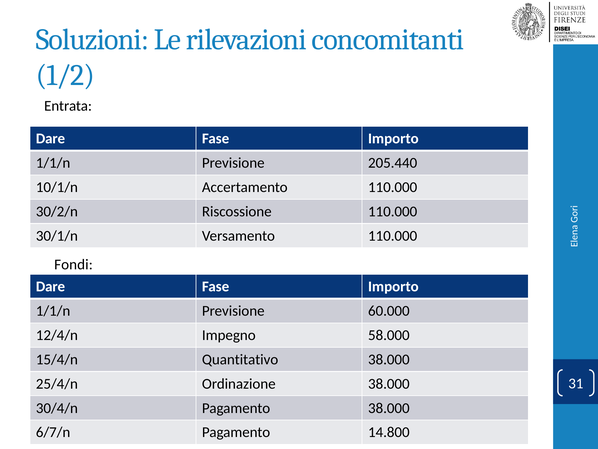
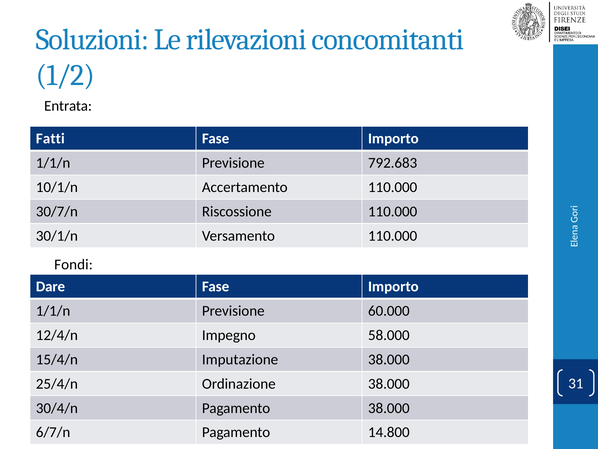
Dare at (50, 139): Dare -> Fatti
205.440: 205.440 -> 792.683
30/2/n: 30/2/n -> 30/7/n
Quantitativo: Quantitativo -> Imputazione
